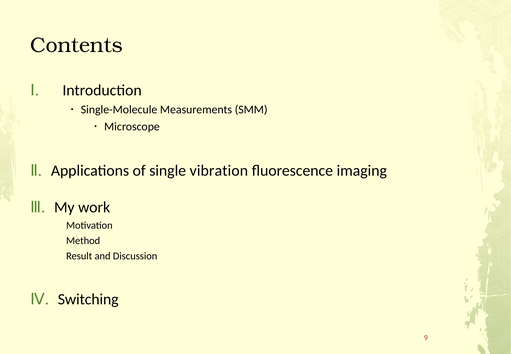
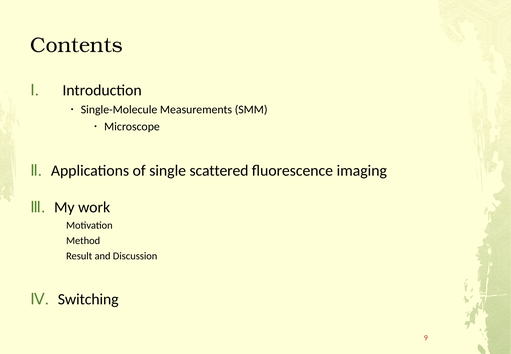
vibration: vibration -> scattered
